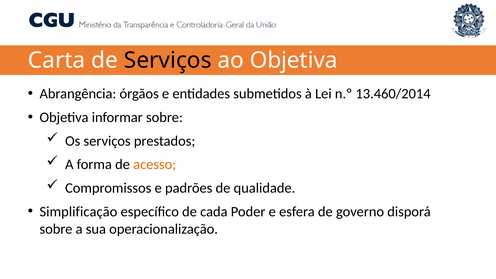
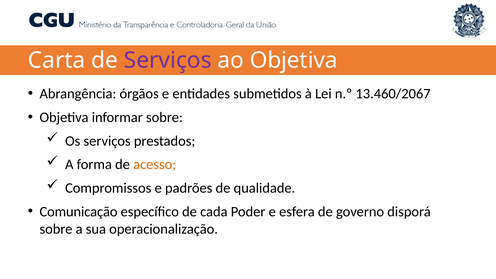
Serviços at (168, 60) colour: black -> purple
13.460/2014: 13.460/2014 -> 13.460/2067
Simplificação: Simplificação -> Comunicação
